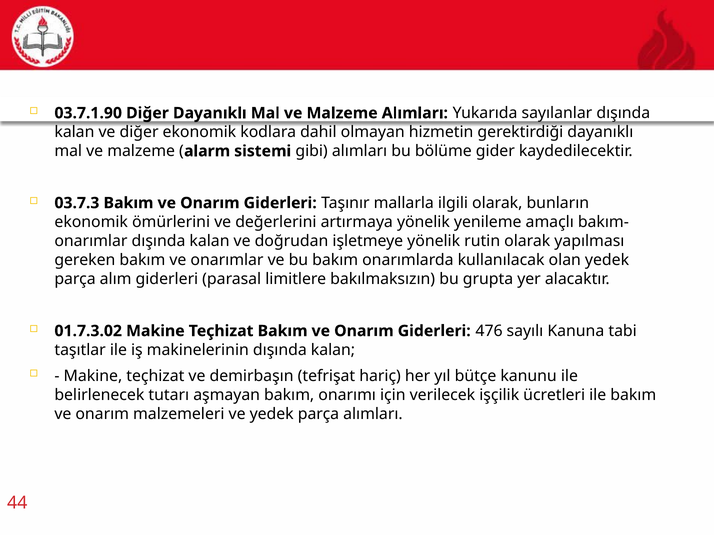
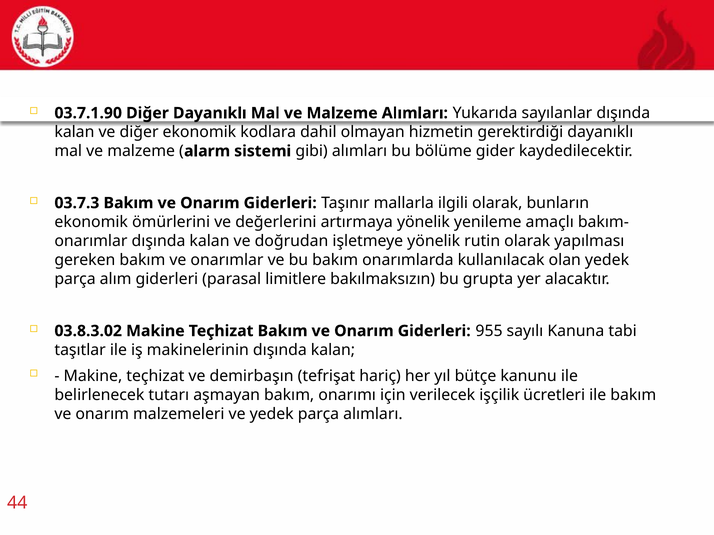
01.7.3.02: 01.7.3.02 -> 03.8.3.02
476: 476 -> 955
